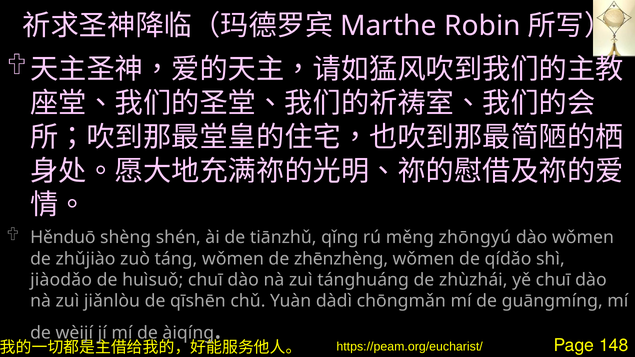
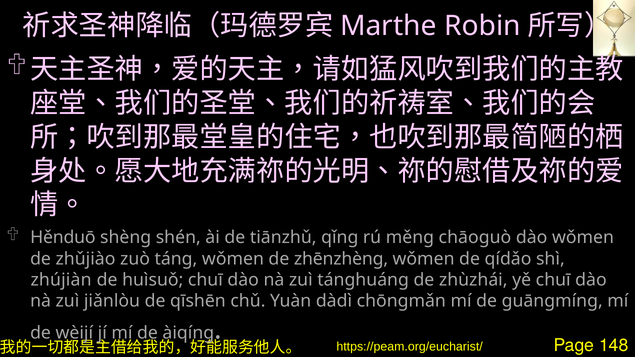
zhōngyú: zhōngyú -> chāoguò
jiàodǎo: jiàodǎo -> zhújiàn
